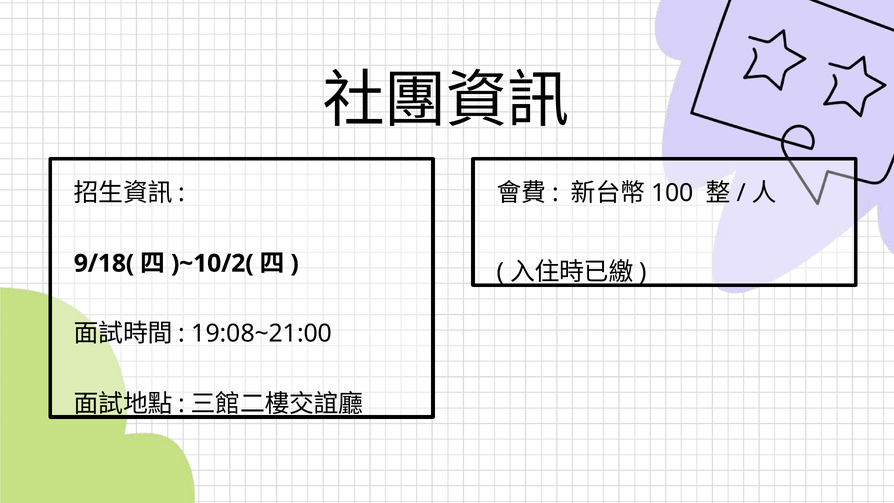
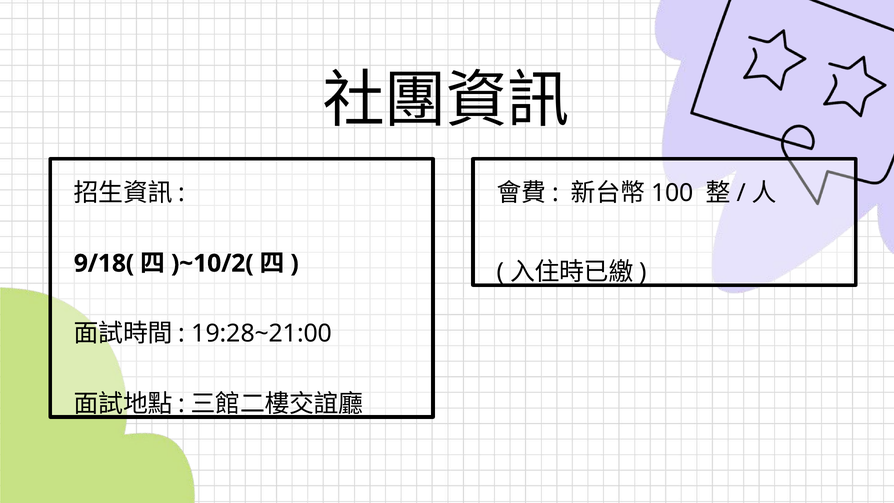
19:08~21:00: 19:08~21:00 -> 19:28~21:00
